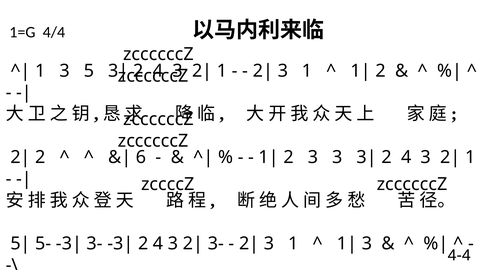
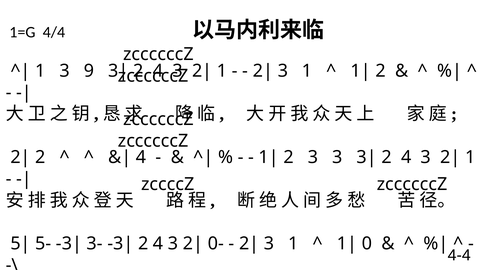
5: 5 -> 9
6 at (141, 157): 6 -> 4
3- at (216, 244): 3- -> 0-
3 at (367, 244): 3 -> 0
